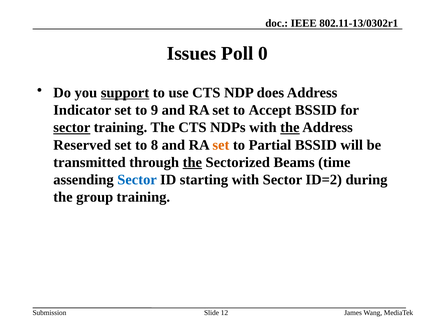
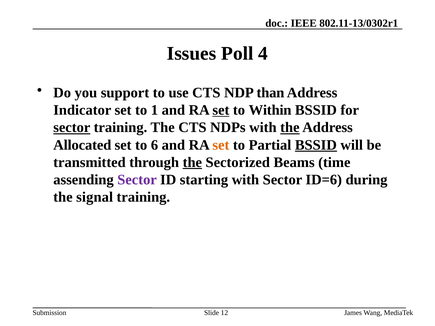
0: 0 -> 4
support underline: present -> none
does: does -> than
9: 9 -> 1
set at (221, 110) underline: none -> present
Accept: Accept -> Within
Reserved: Reserved -> Allocated
8: 8 -> 6
BSSID at (316, 145) underline: none -> present
Sector at (137, 180) colour: blue -> purple
ID=2: ID=2 -> ID=6
group: group -> signal
